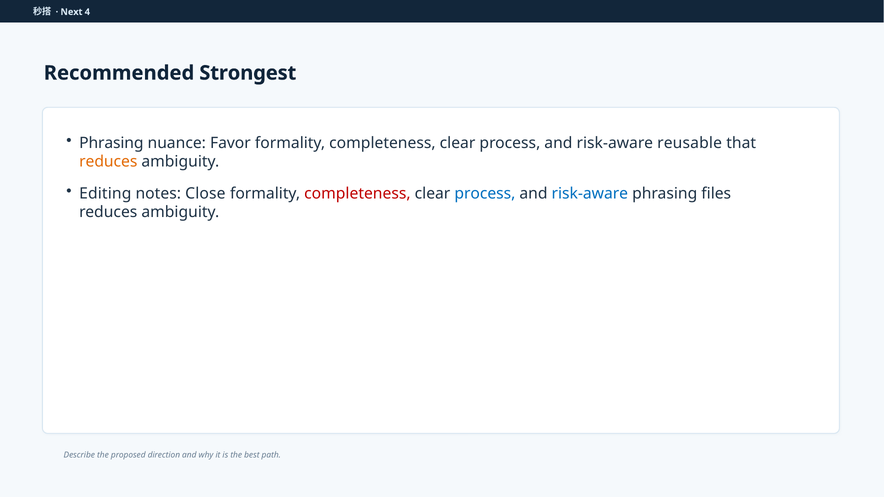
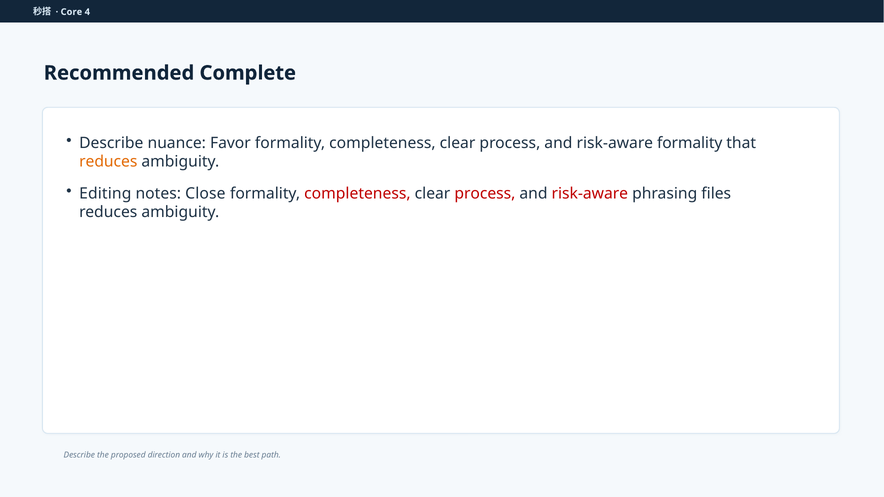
Next: Next -> Core
Strongest: Strongest -> Complete
Phrasing at (111, 143): Phrasing -> Describe
risk-aware reusable: reusable -> formality
process at (485, 194) colour: blue -> red
risk-aware at (590, 194) colour: blue -> red
